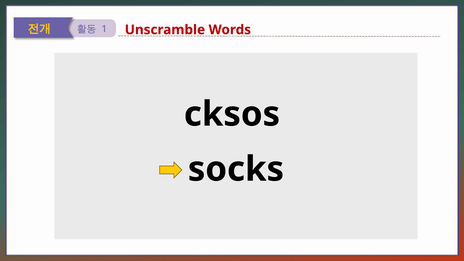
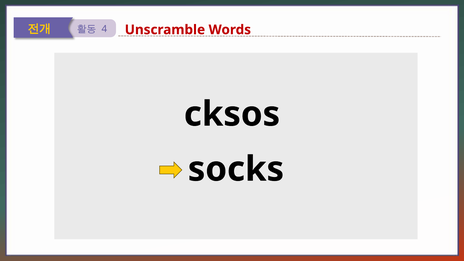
1: 1 -> 4
